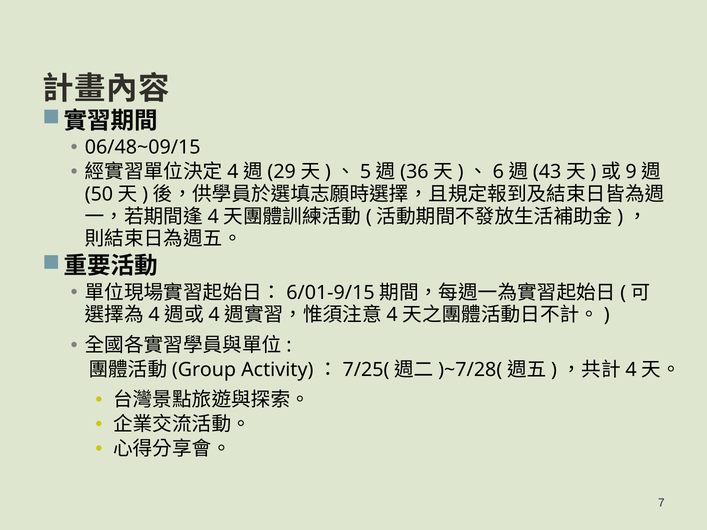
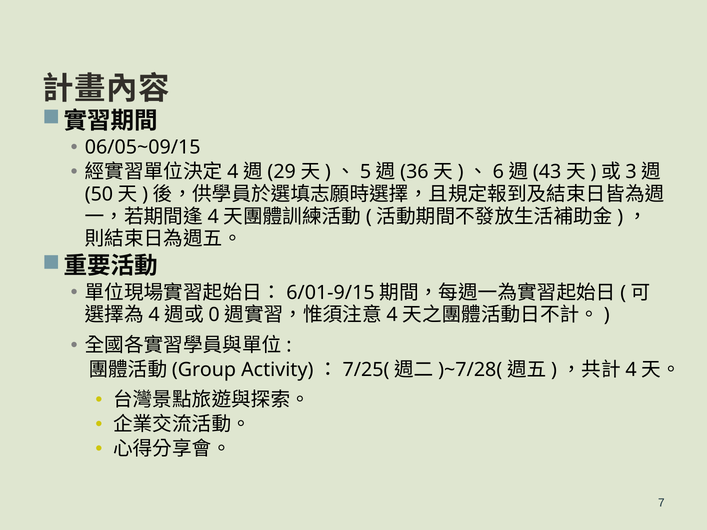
06/48~09/15: 06/48~09/15 -> 06/05~09/15
9: 9 -> 3
4 at (214, 315): 4 -> 0
